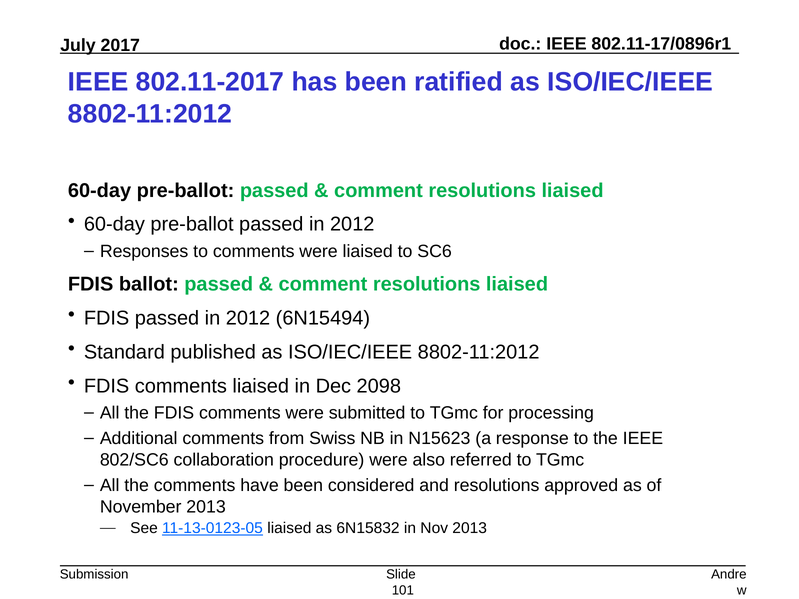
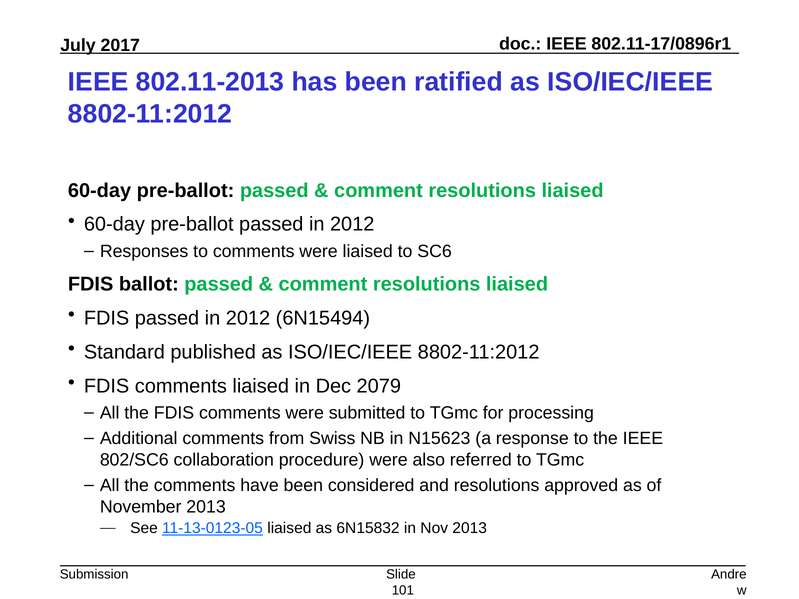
802.11-2017: 802.11-2017 -> 802.11-2013
2098: 2098 -> 2079
